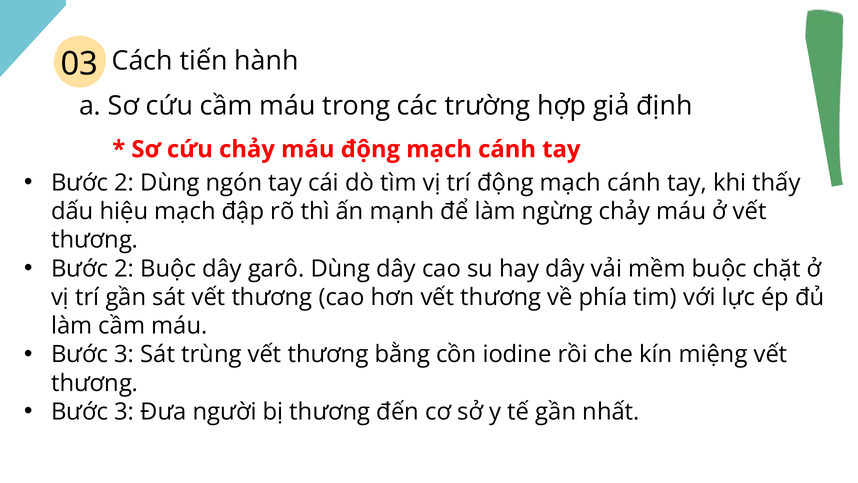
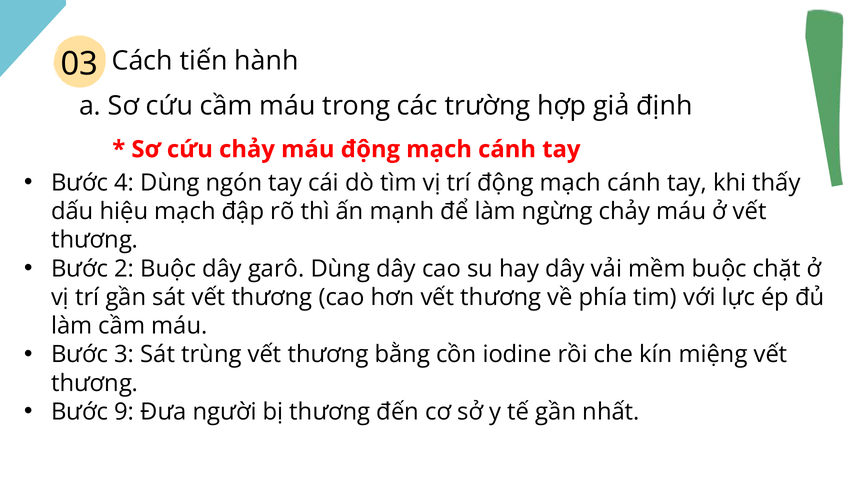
2 at (124, 183): 2 -> 4
3 at (124, 411): 3 -> 9
